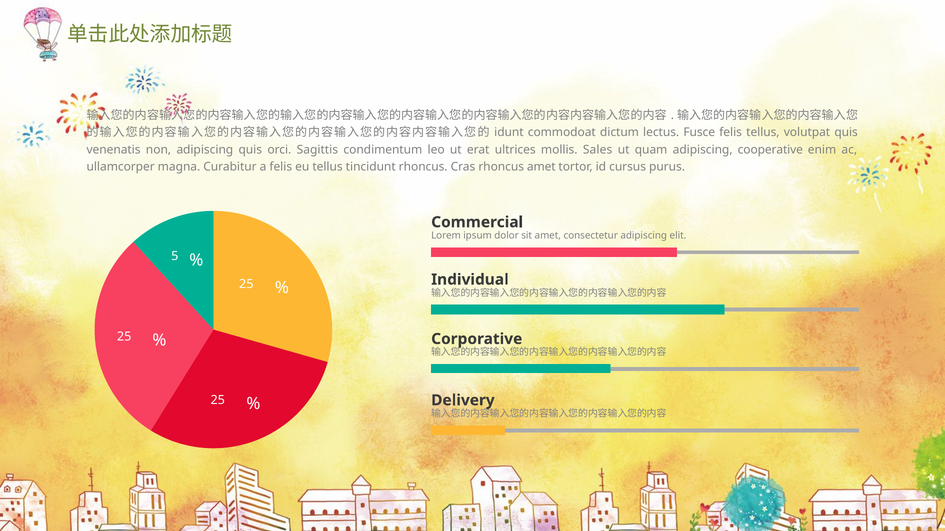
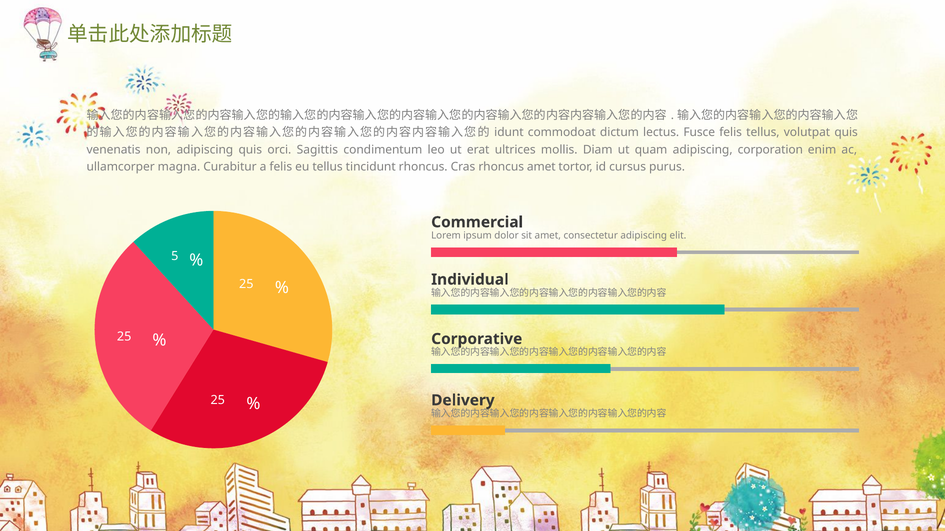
Sales: Sales -> Diam
cooperative: cooperative -> corporation
